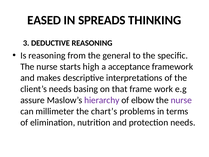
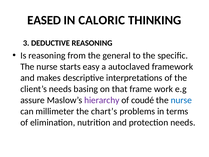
SPREADS: SPREADS -> CALORIC
high: high -> easy
acceptance: acceptance -> autoclaved
elbow: elbow -> coudé
nurse at (181, 100) colour: purple -> blue
